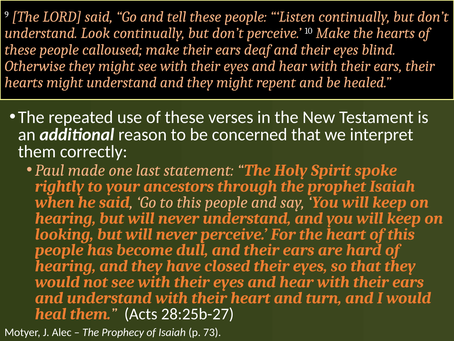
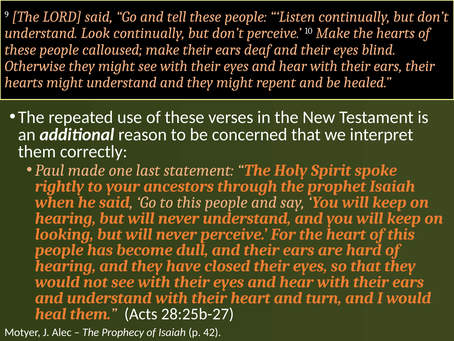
73: 73 -> 42
